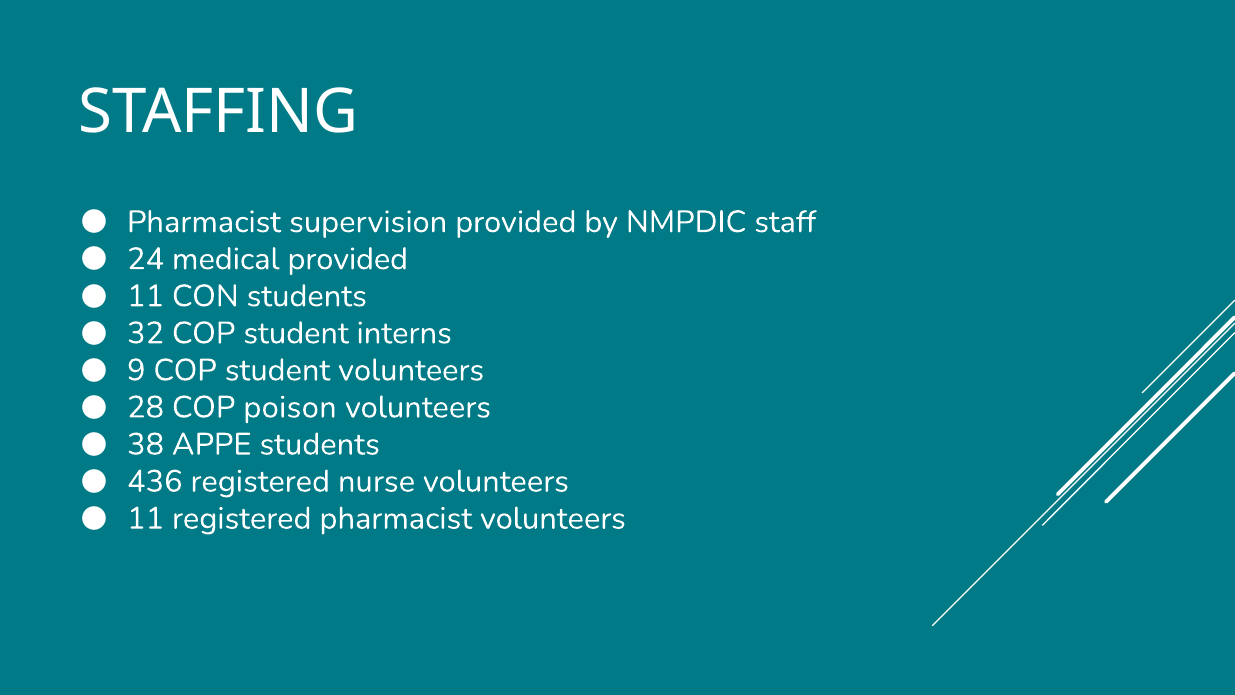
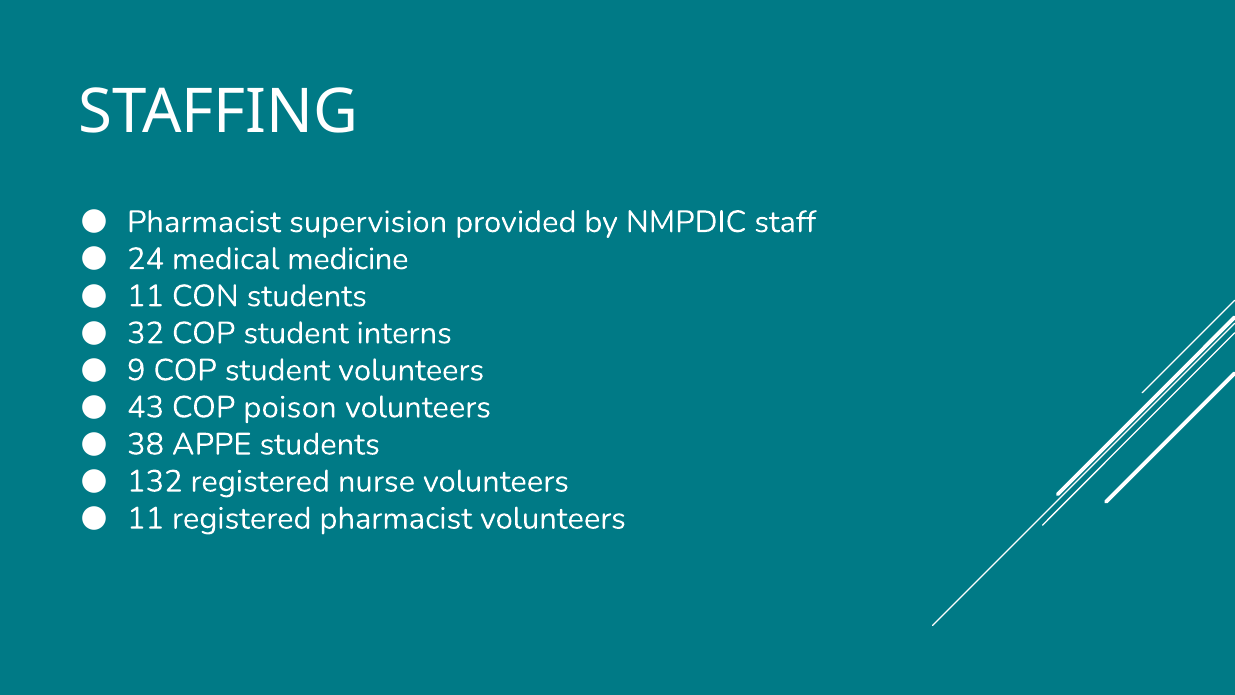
medical provided: provided -> medicine
28: 28 -> 43
436: 436 -> 132
